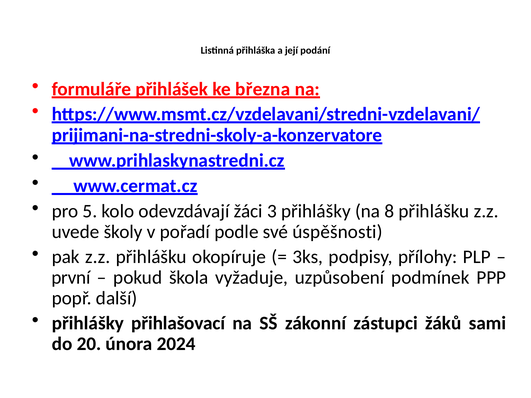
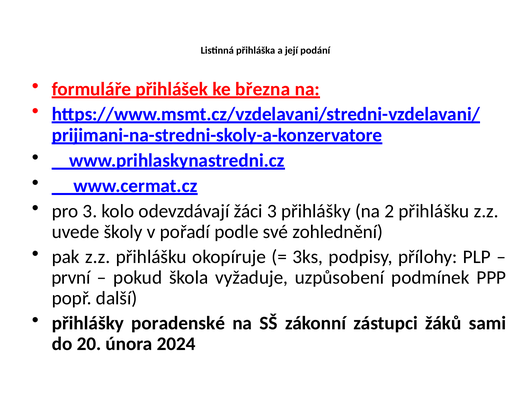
pro 5: 5 -> 3
8: 8 -> 2
úspěšnosti: úspěšnosti -> zohlednění
přihlašovací: přihlašovací -> poradenské
